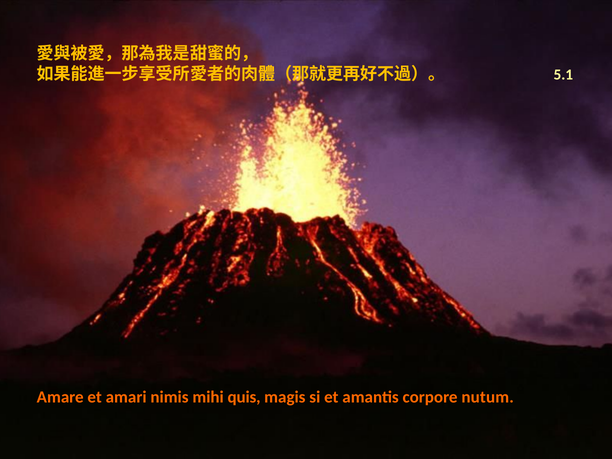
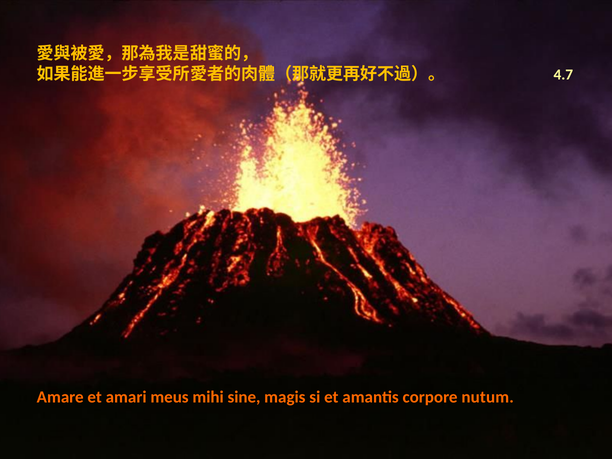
5.1: 5.1 -> 4.7
nimis: nimis -> meus
quis: quis -> sine
